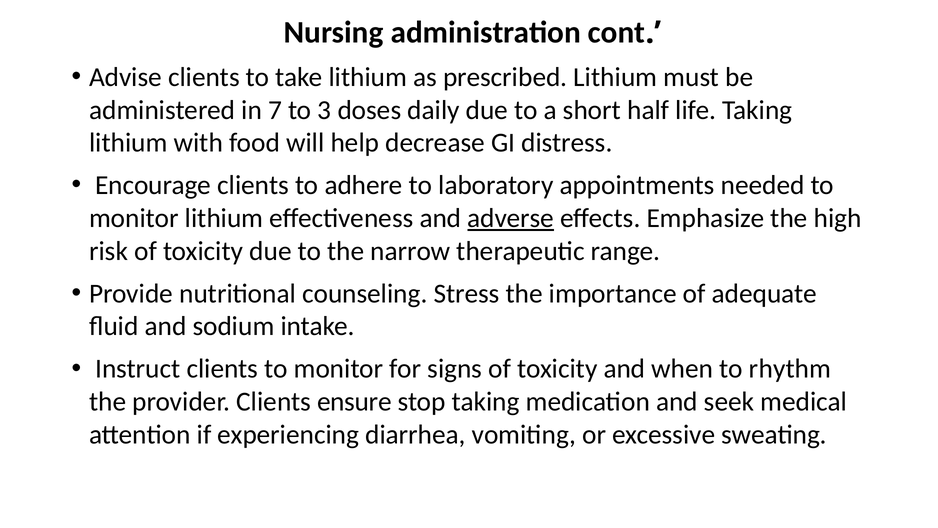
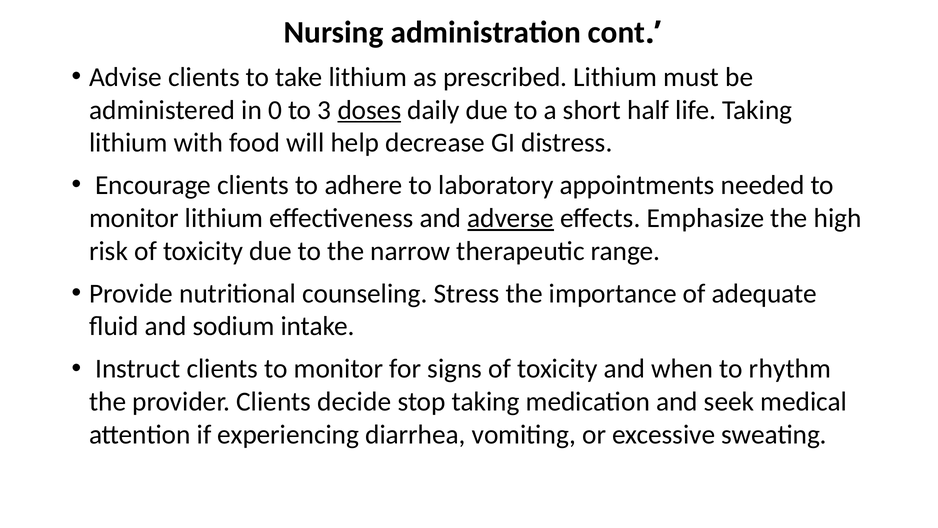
7: 7 -> 0
doses underline: none -> present
ensure: ensure -> decide
